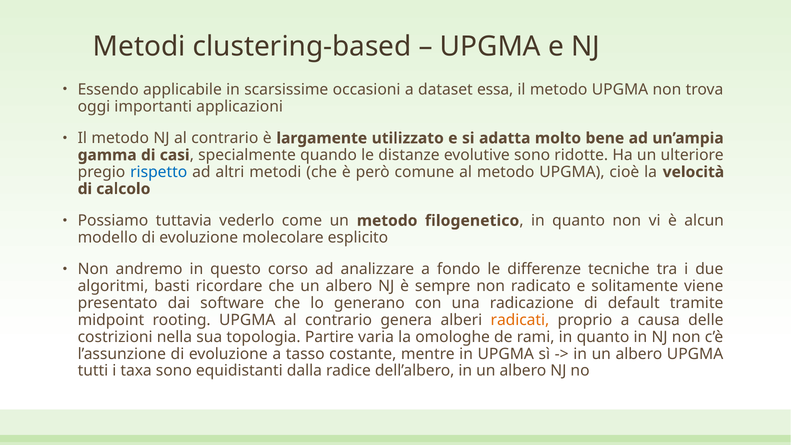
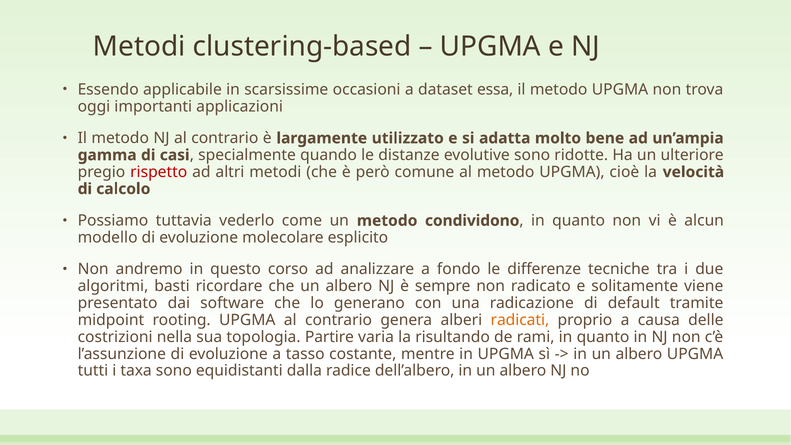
rispetto colour: blue -> red
filogenetico: filogenetico -> condividono
omologhe: omologhe -> risultando
